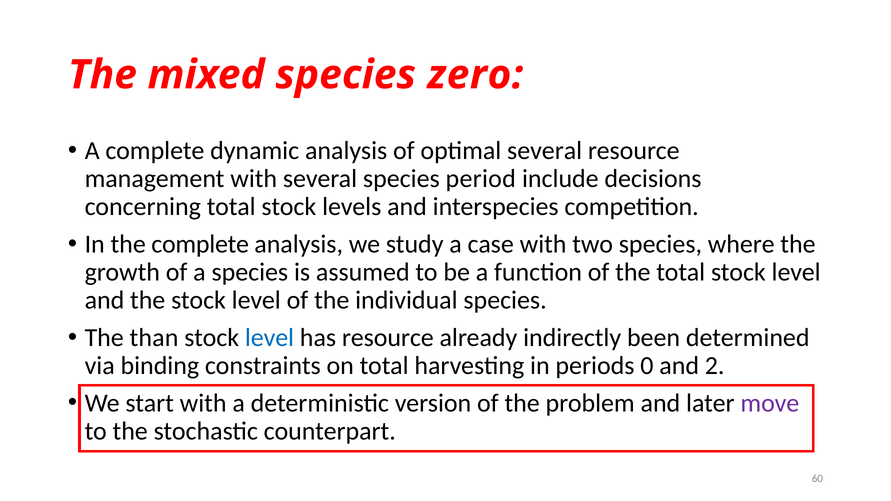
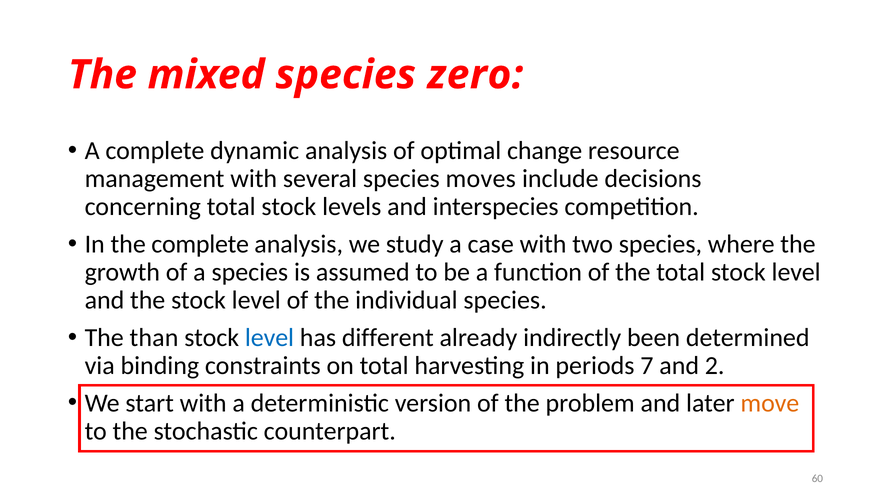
optimal several: several -> change
period: period -> moves
has resource: resource -> different
0: 0 -> 7
move colour: purple -> orange
